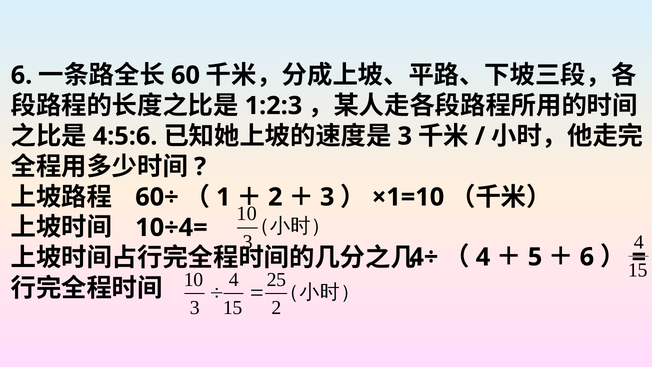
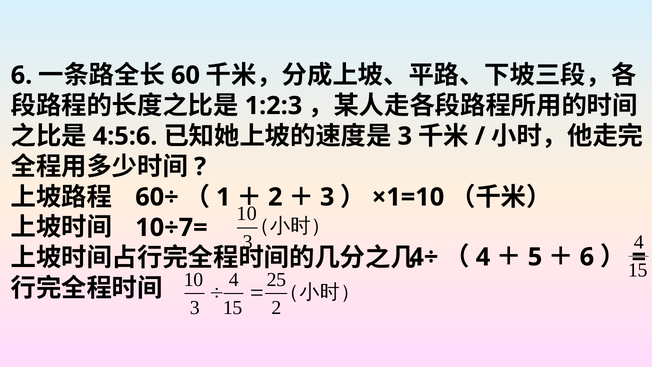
10÷4=: 10÷4= -> 10÷7=
